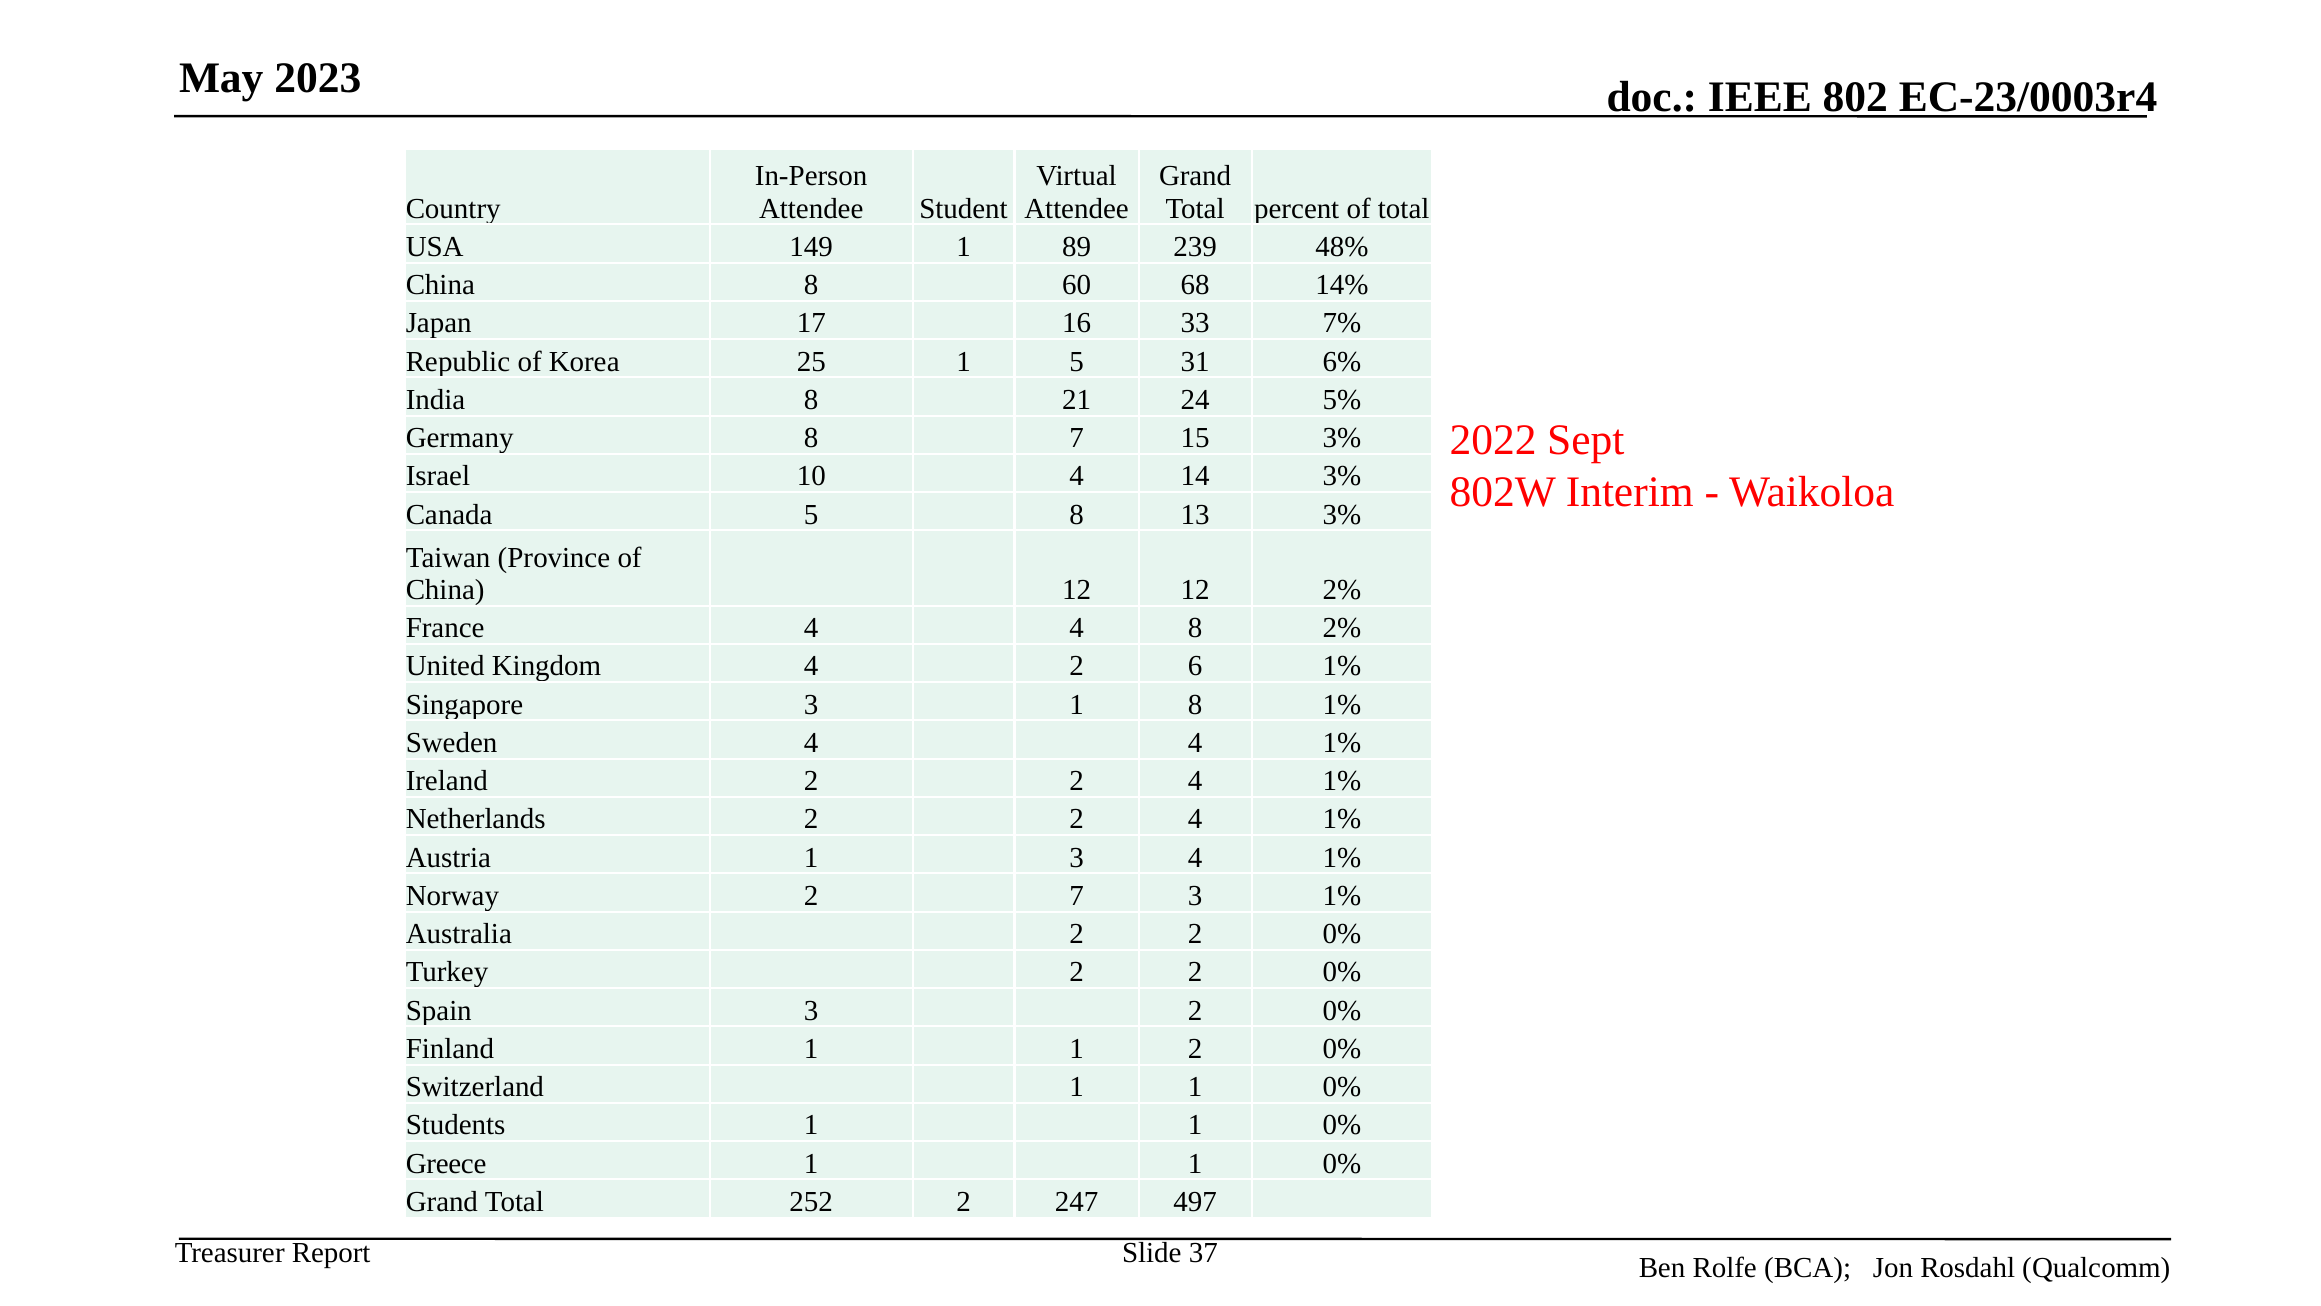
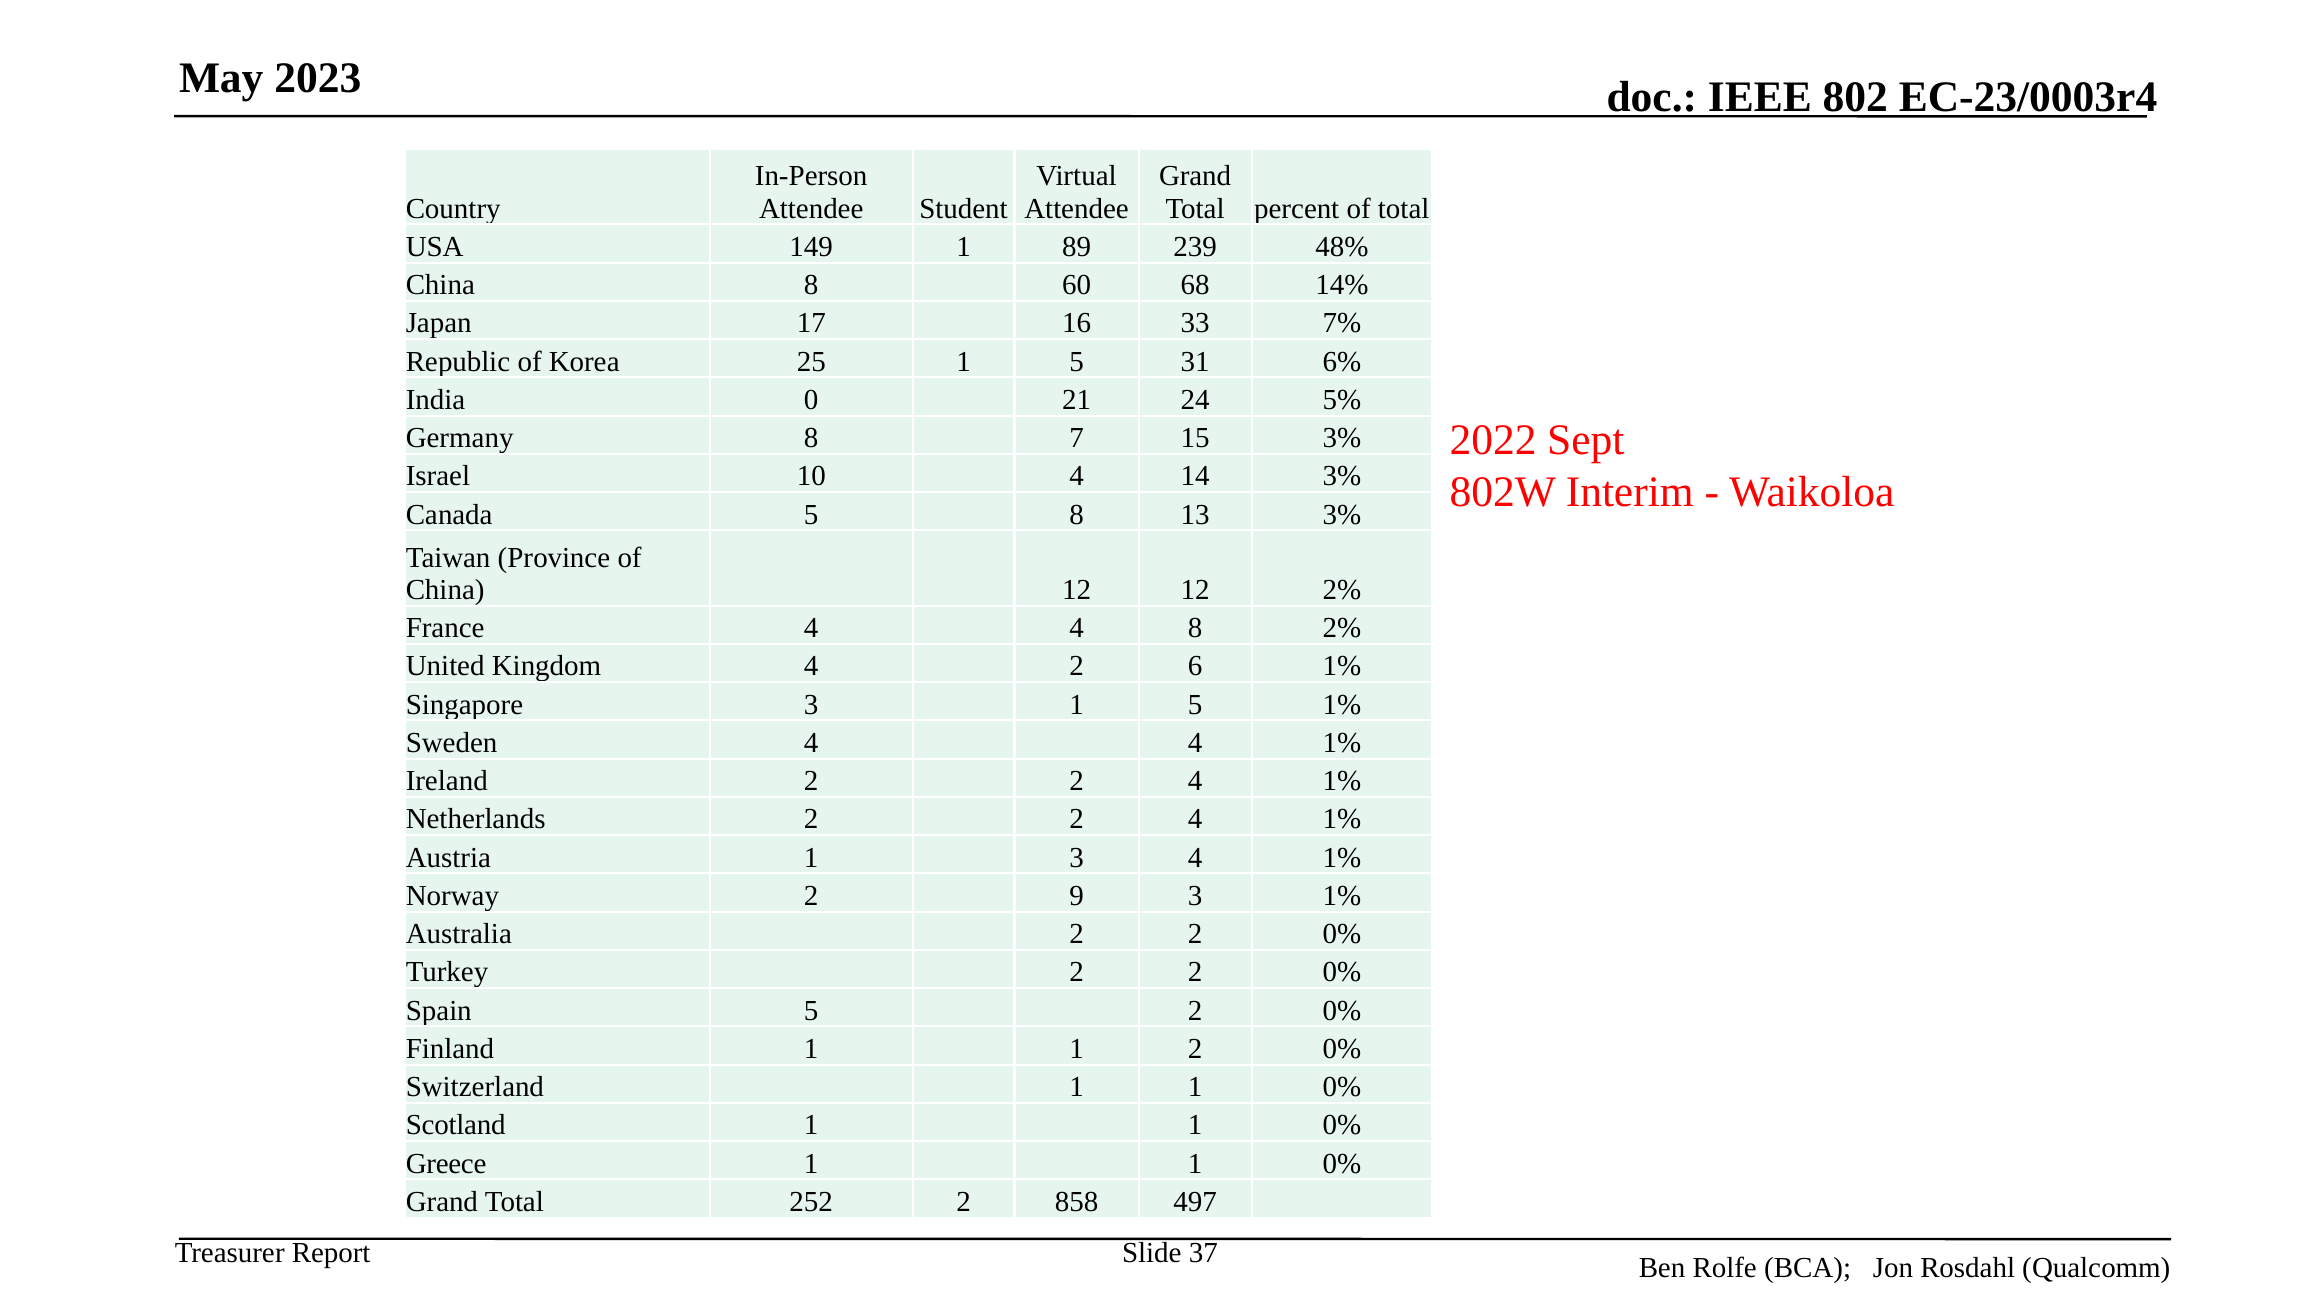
India 8: 8 -> 0
3 1 8: 8 -> 5
2 7: 7 -> 9
Spain 3: 3 -> 5
Students: Students -> Scotland
247: 247 -> 858
